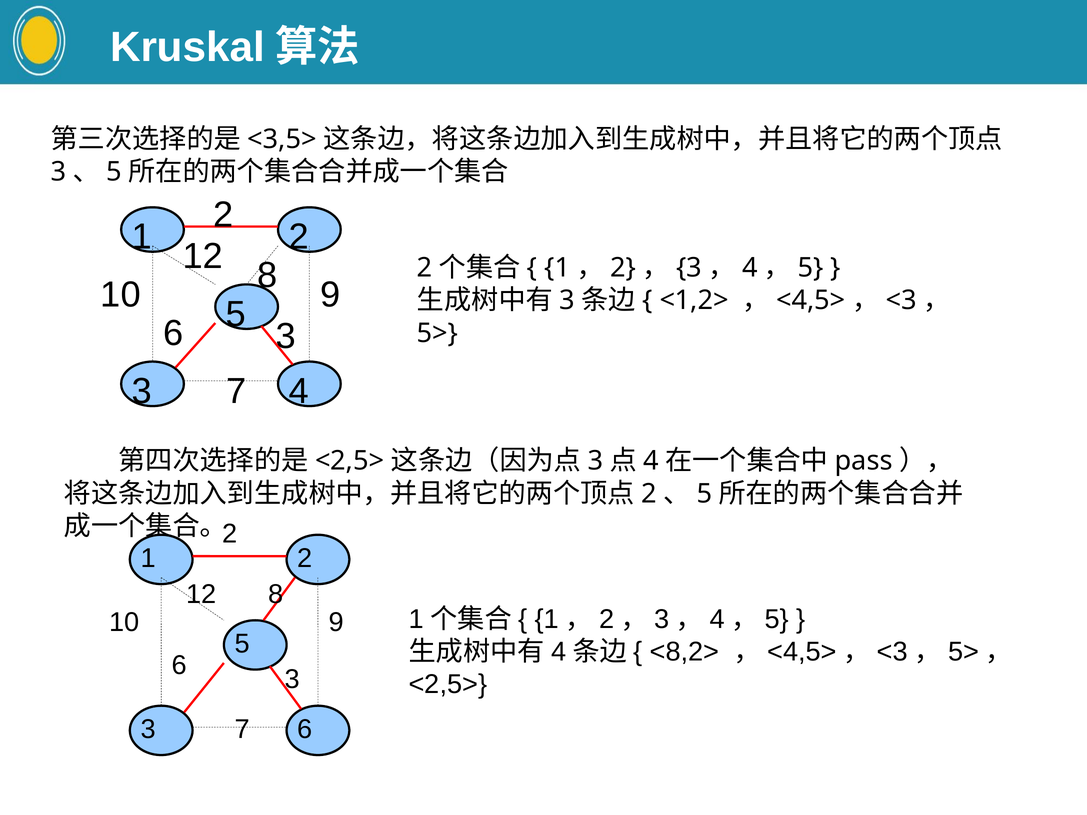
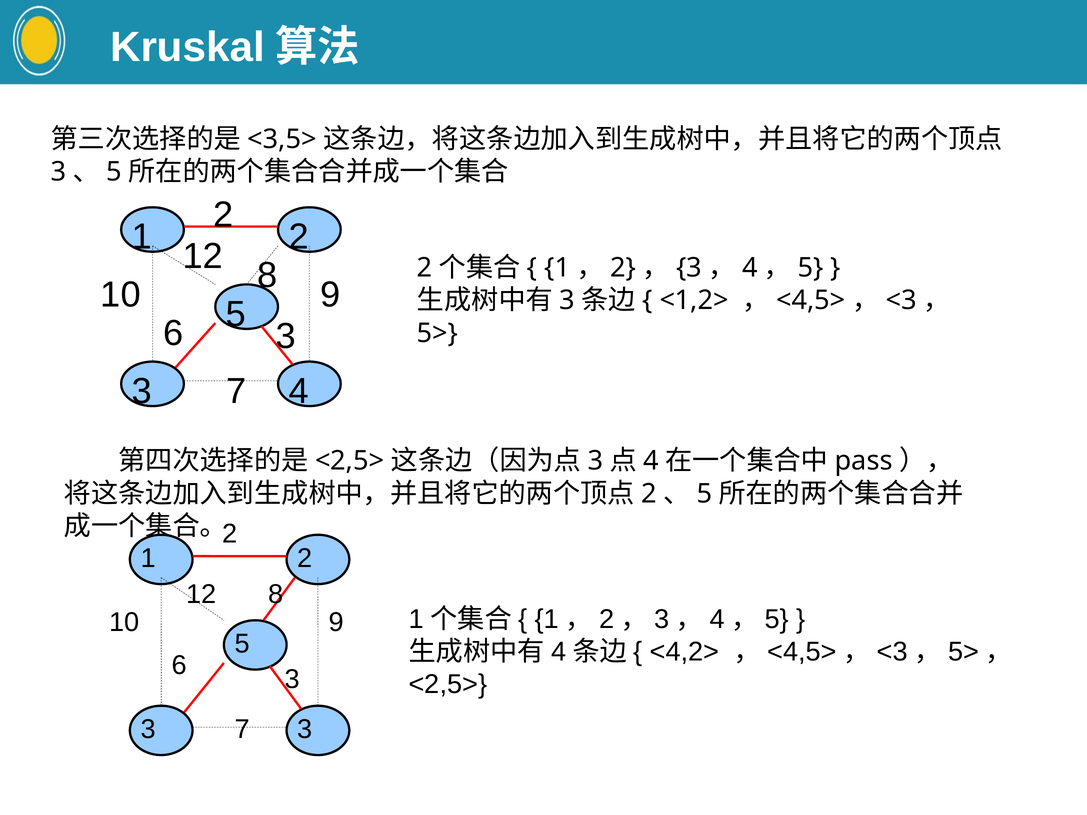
<8,2>: <8,2> -> <4,2>
3 6: 6 -> 3
